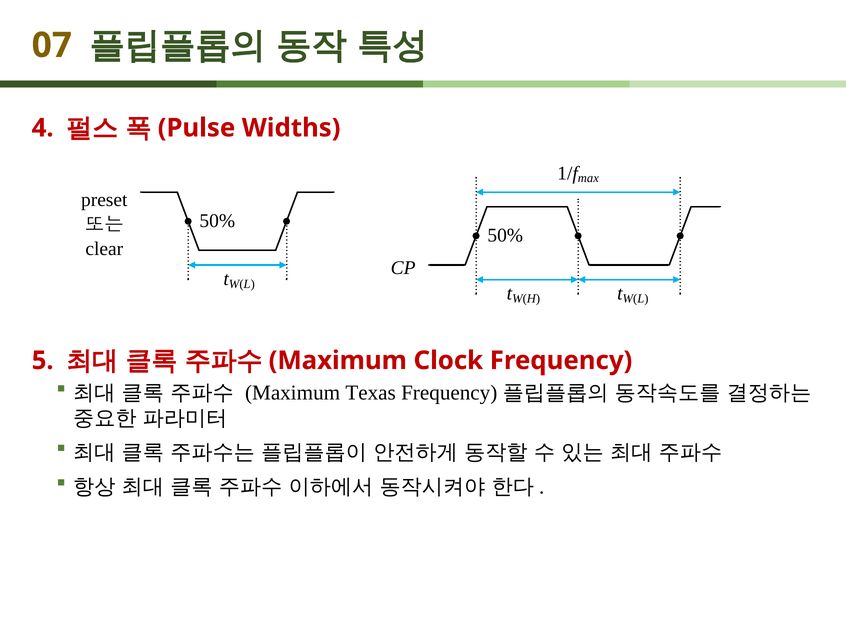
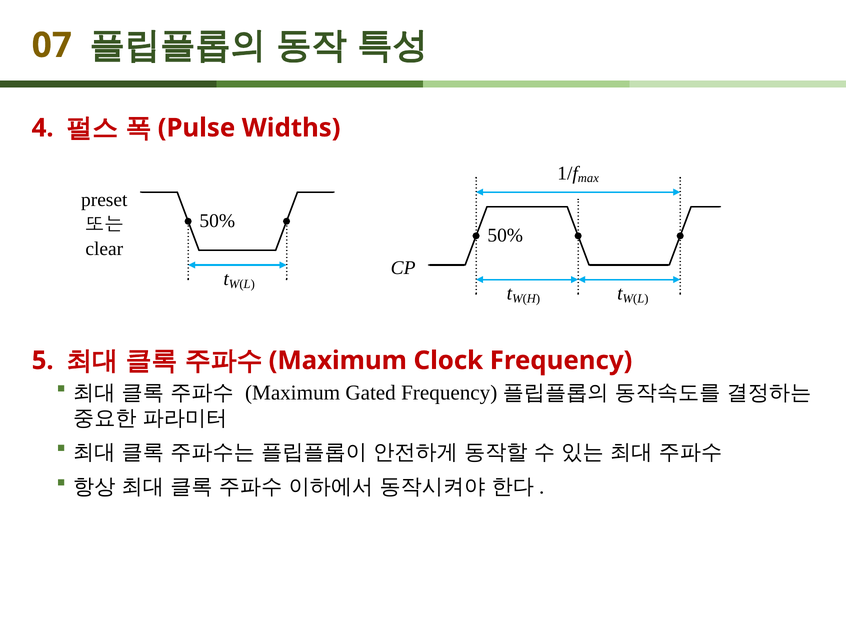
Texas: Texas -> Gated
